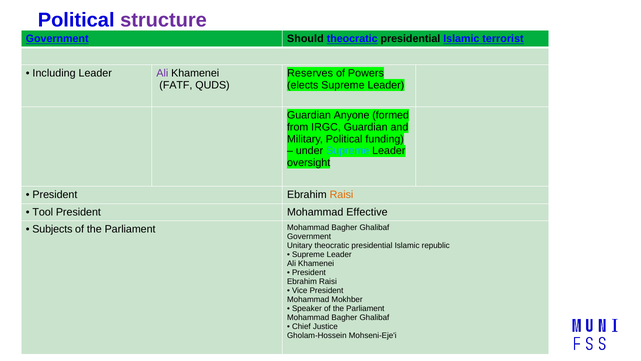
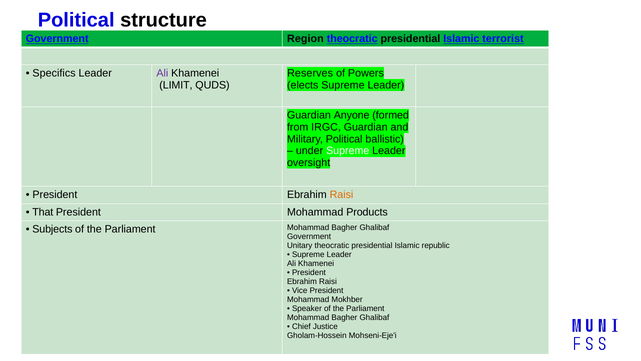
structure colour: purple -> black
Should: Should -> Region
Including: Including -> Specifics
FATF: FATF -> LIMIT
funding: funding -> ballistic
Supreme at (348, 151) colour: light blue -> white
Tool: Tool -> That
Effective: Effective -> Products
